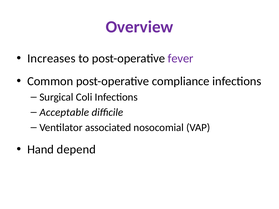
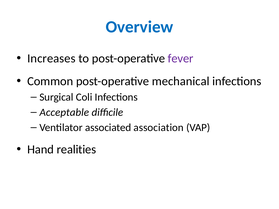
Overview colour: purple -> blue
compliance: compliance -> mechanical
nosocomial: nosocomial -> association
depend: depend -> realities
